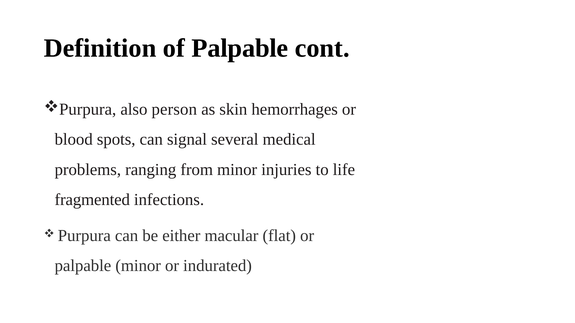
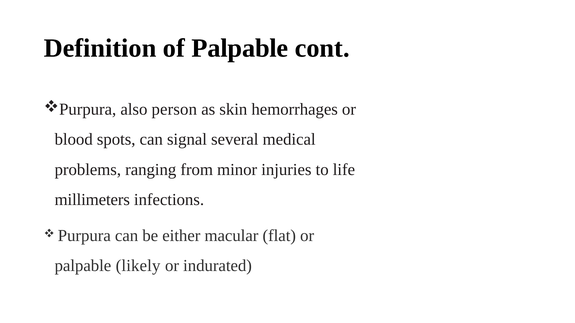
fragmented: fragmented -> millimeters
palpable minor: minor -> likely
